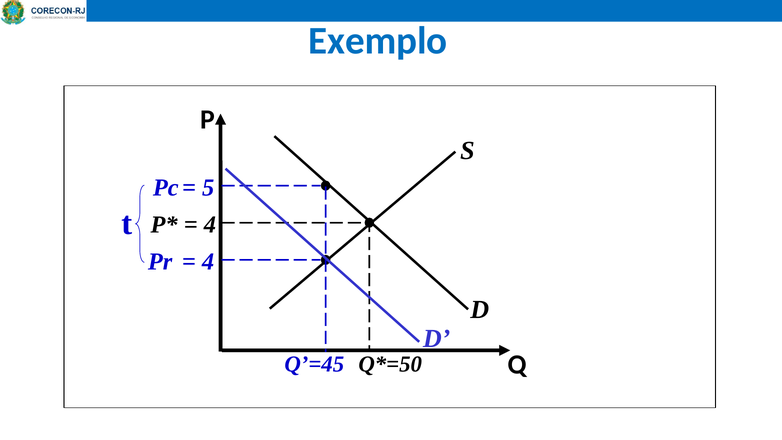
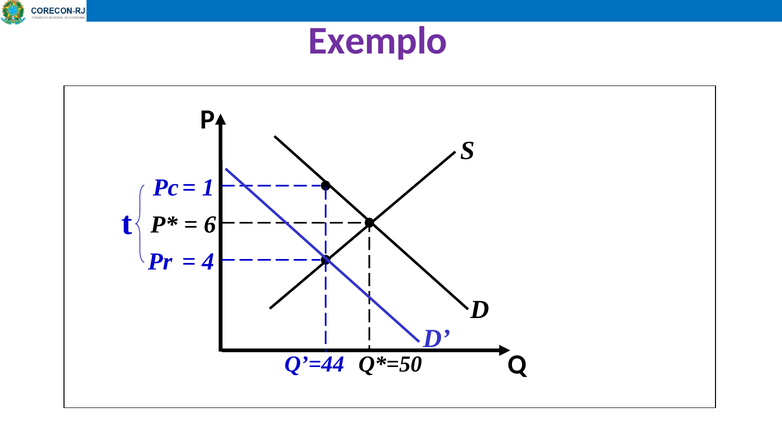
Exemplo colour: blue -> purple
5: 5 -> 1
4 at (210, 224): 4 -> 6
Q’=45: Q’=45 -> Q’=44
